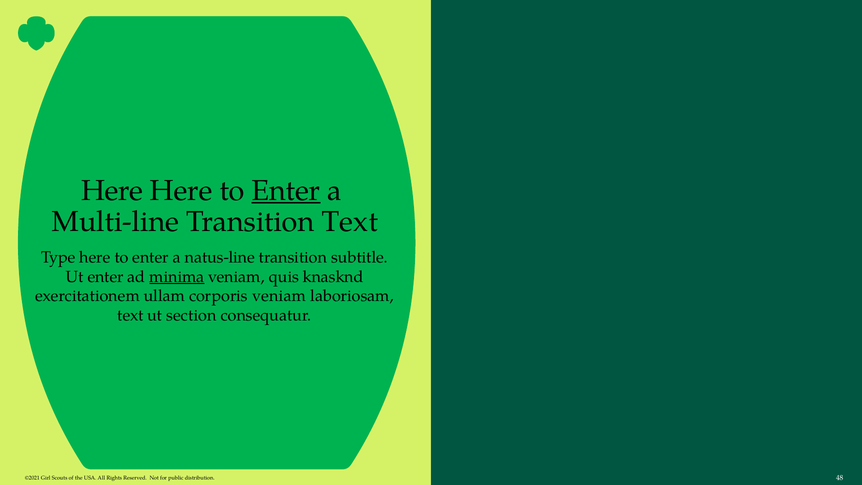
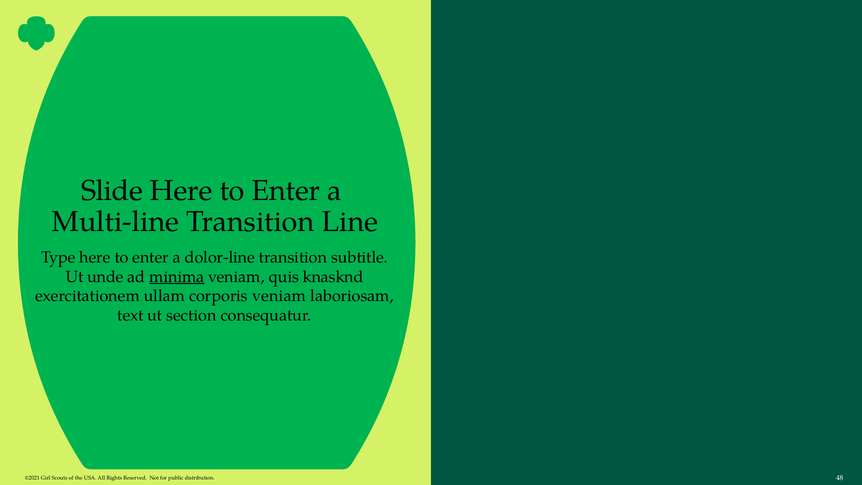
Here at (112, 190): Here -> Slide
Enter at (286, 190) underline: present -> none
Transition Text: Text -> Line
natus-line: natus-line -> dolor-line
Ut enter: enter -> unde
